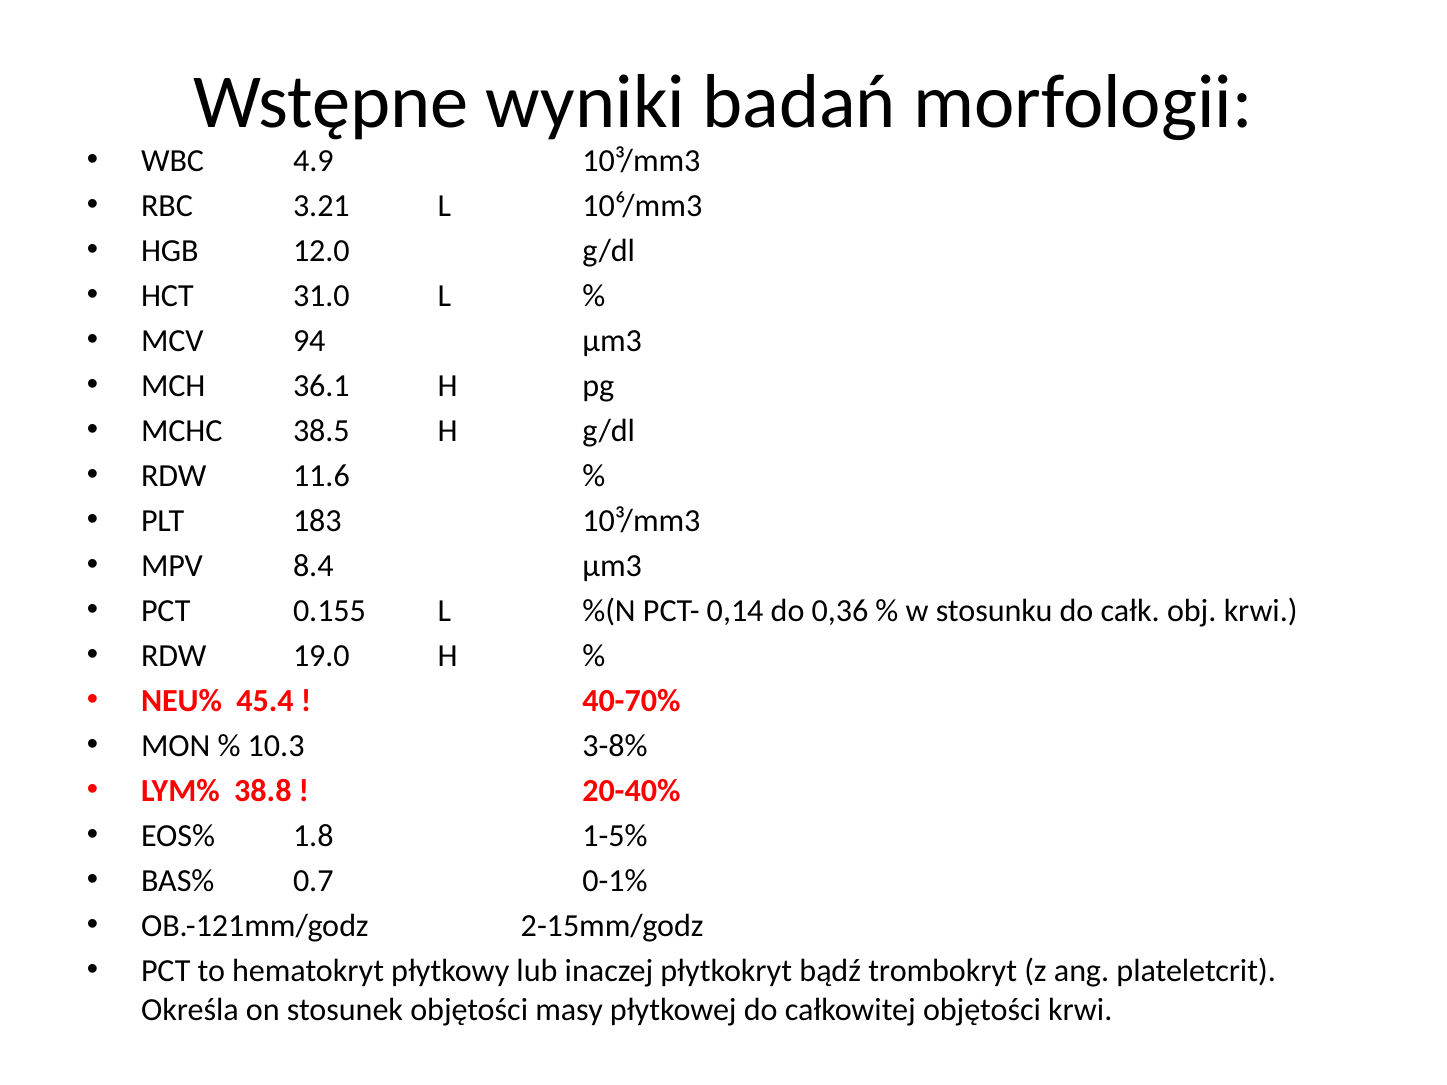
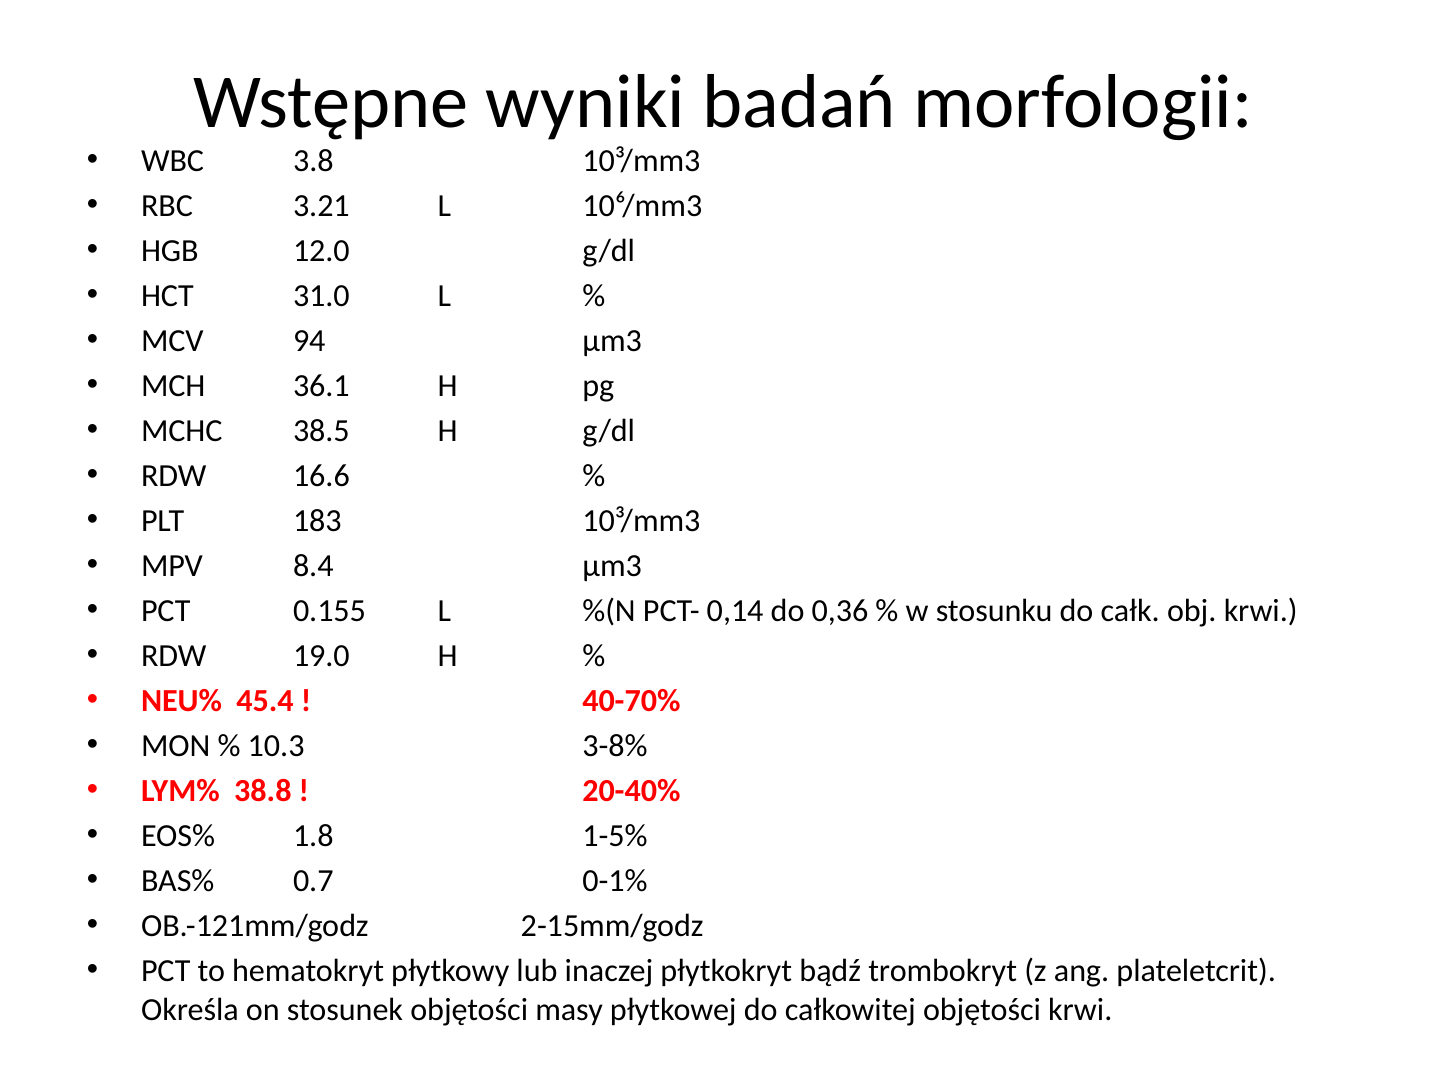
4.9: 4.9 -> 3.8
11.6: 11.6 -> 16.6
